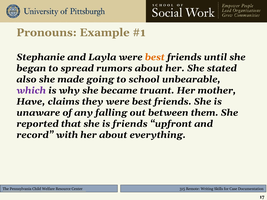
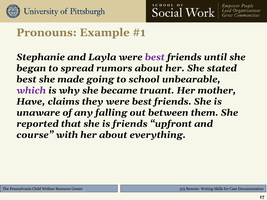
best at (155, 57) colour: orange -> purple
also at (26, 79): also -> best
record: record -> course
